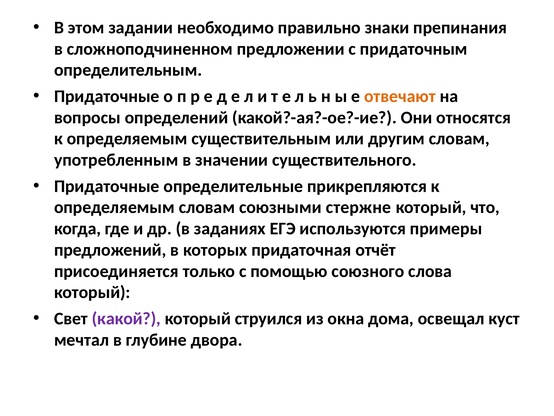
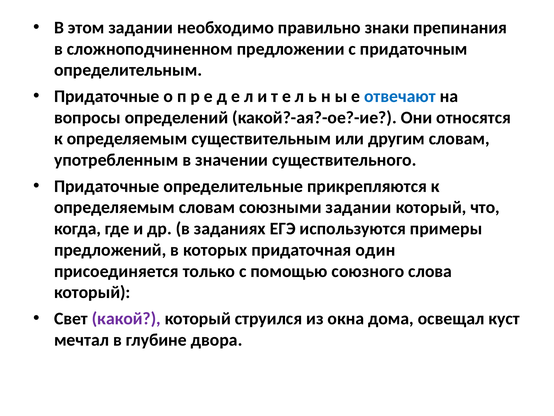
отвечают colour: orange -> blue
союзными стержне: стержне -> задании
отчёт: отчёт -> один
